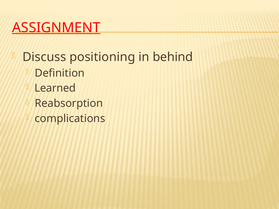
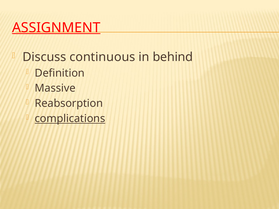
positioning: positioning -> continuous
Learned: Learned -> Massive
complications underline: none -> present
